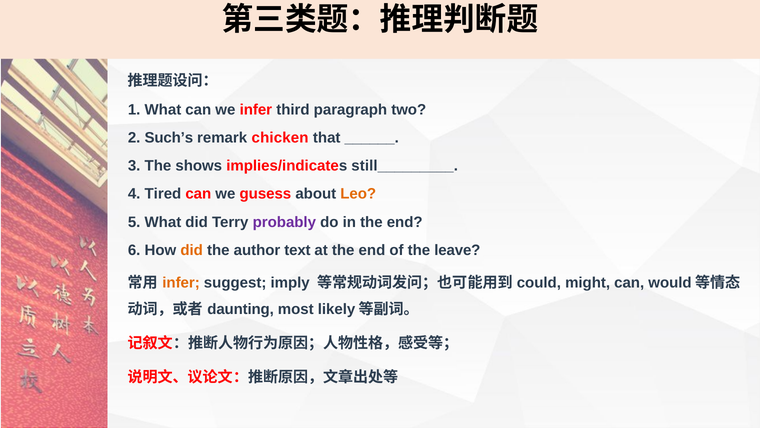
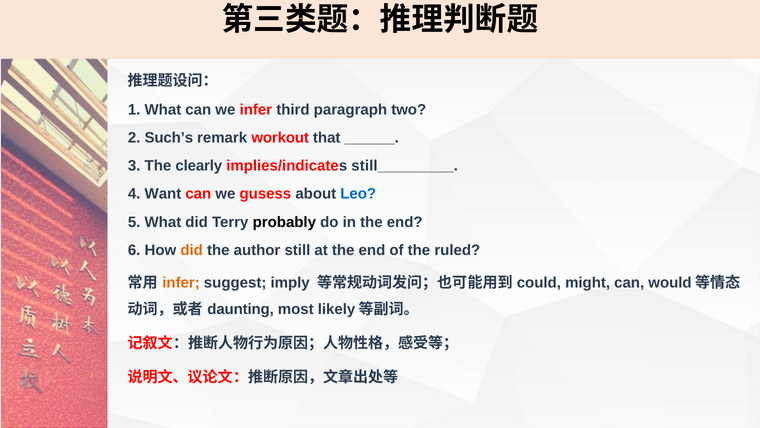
chicken: chicken -> workout
shows: shows -> clearly
Tired: Tired -> Want
Leo colour: orange -> blue
probably colour: purple -> black
text: text -> still
leave: leave -> ruled
